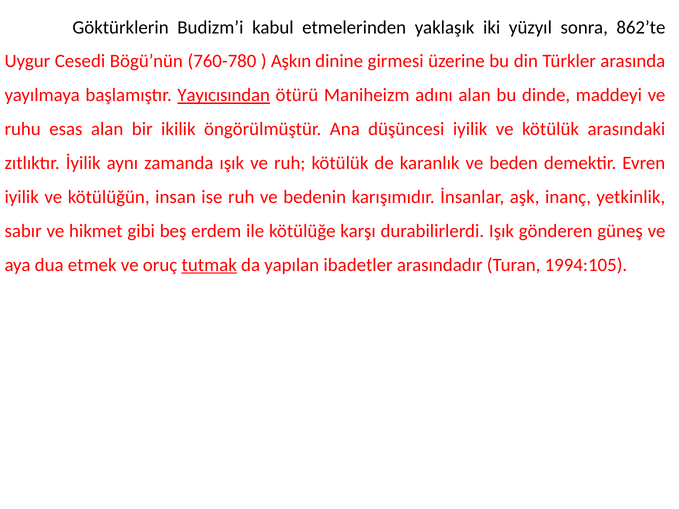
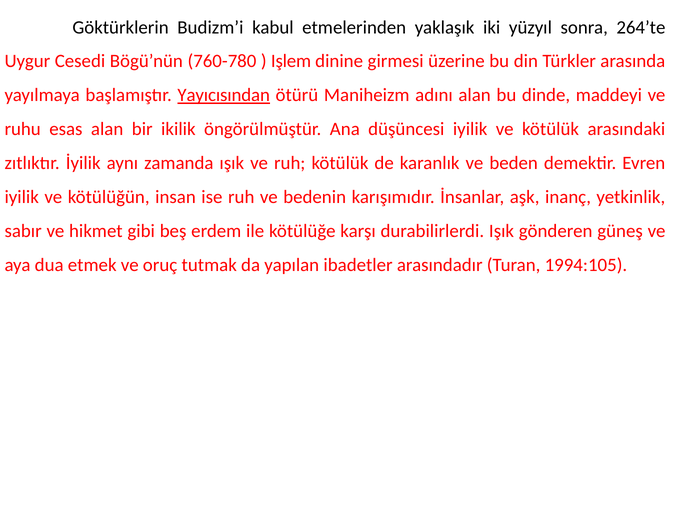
862’te: 862’te -> 264’te
Aşkın: Aşkın -> Işlem
tutmak underline: present -> none
